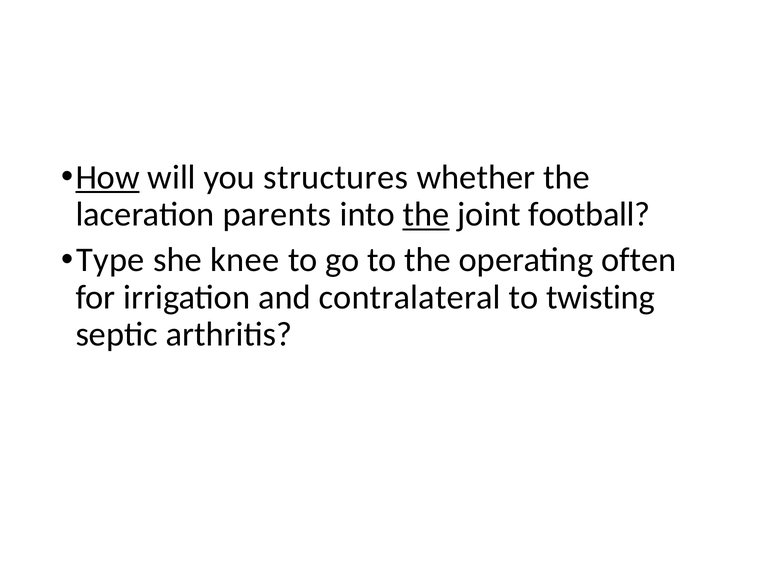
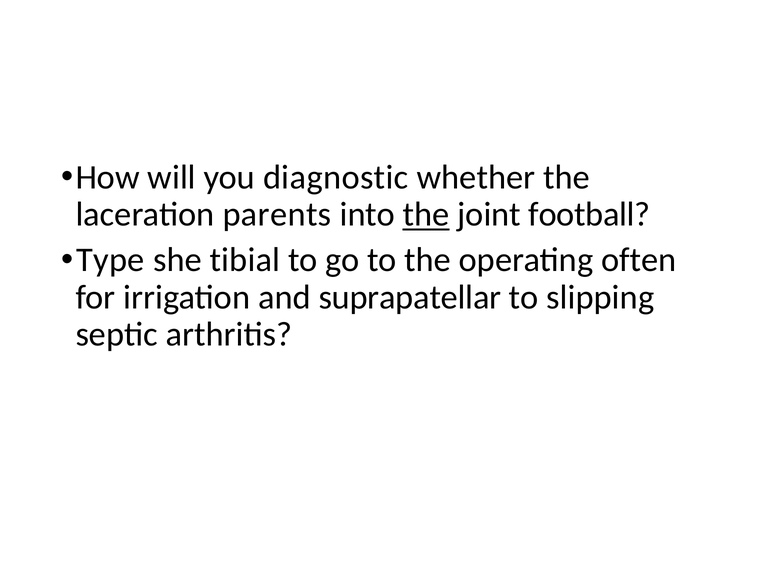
How underline: present -> none
structures: structures -> diagnostic
knee: knee -> tibial
contralateral: contralateral -> suprapatellar
twisting: twisting -> slipping
